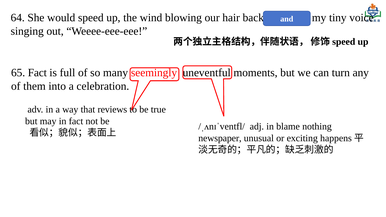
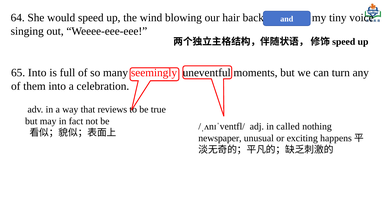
65 Fact: Fact -> Into
blame: blame -> called
